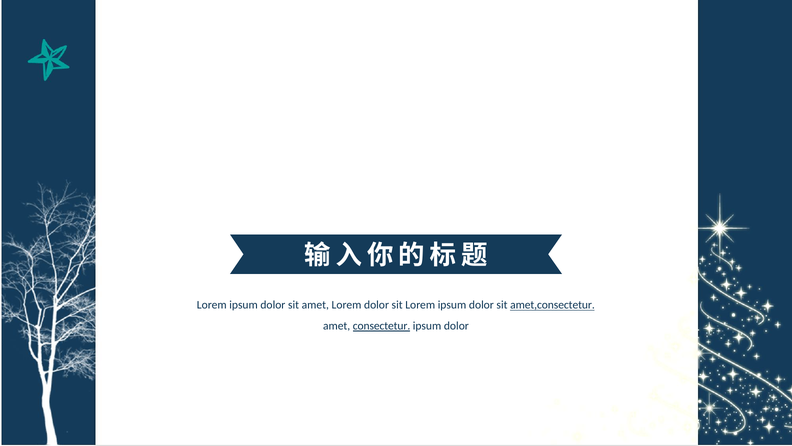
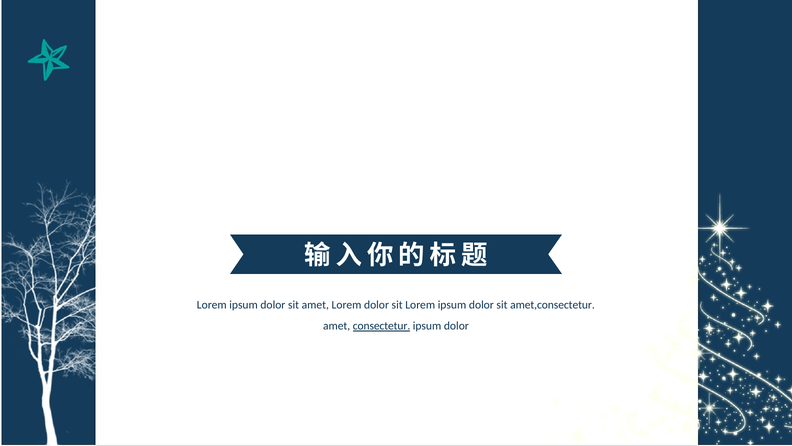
amet,consectetur underline: present -> none
